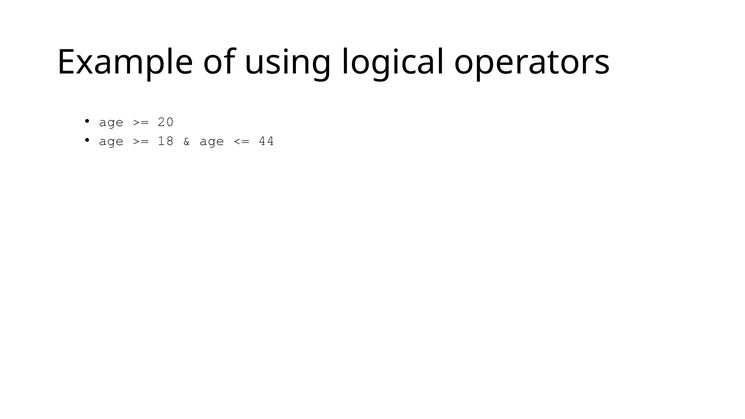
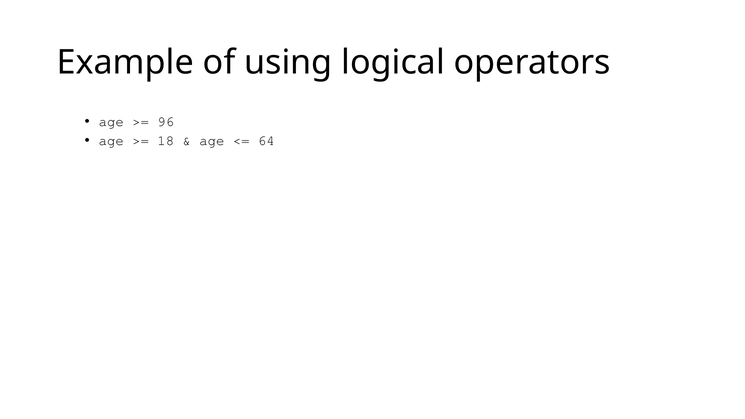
20: 20 -> 96
44: 44 -> 64
